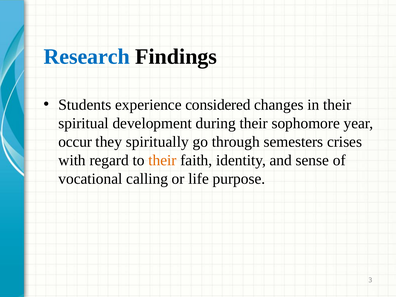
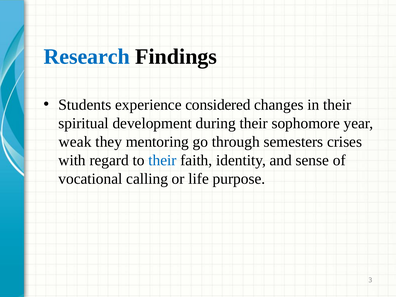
occur: occur -> weak
spiritually: spiritually -> mentoring
their at (162, 160) colour: orange -> blue
